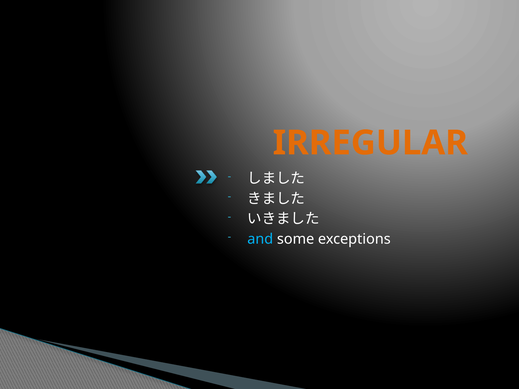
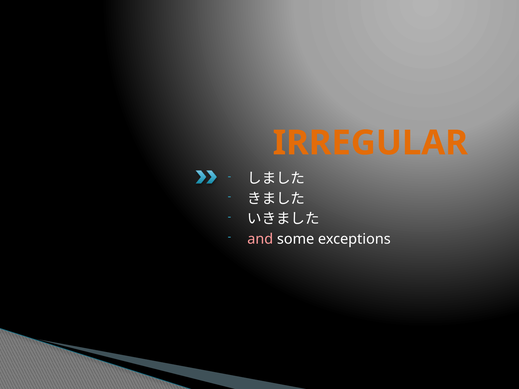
and colour: light blue -> pink
